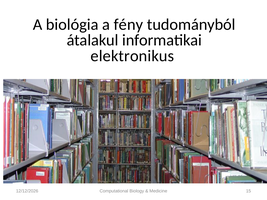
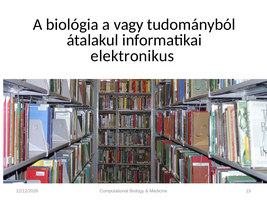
fény: fény -> vagy
